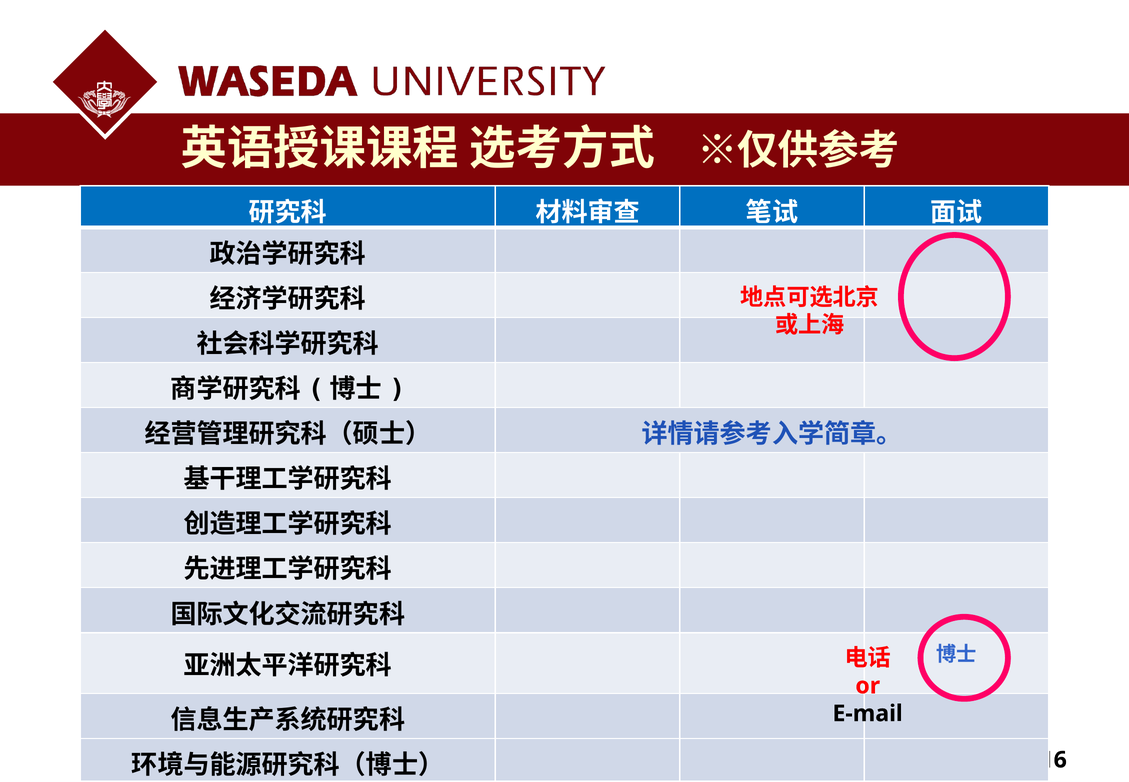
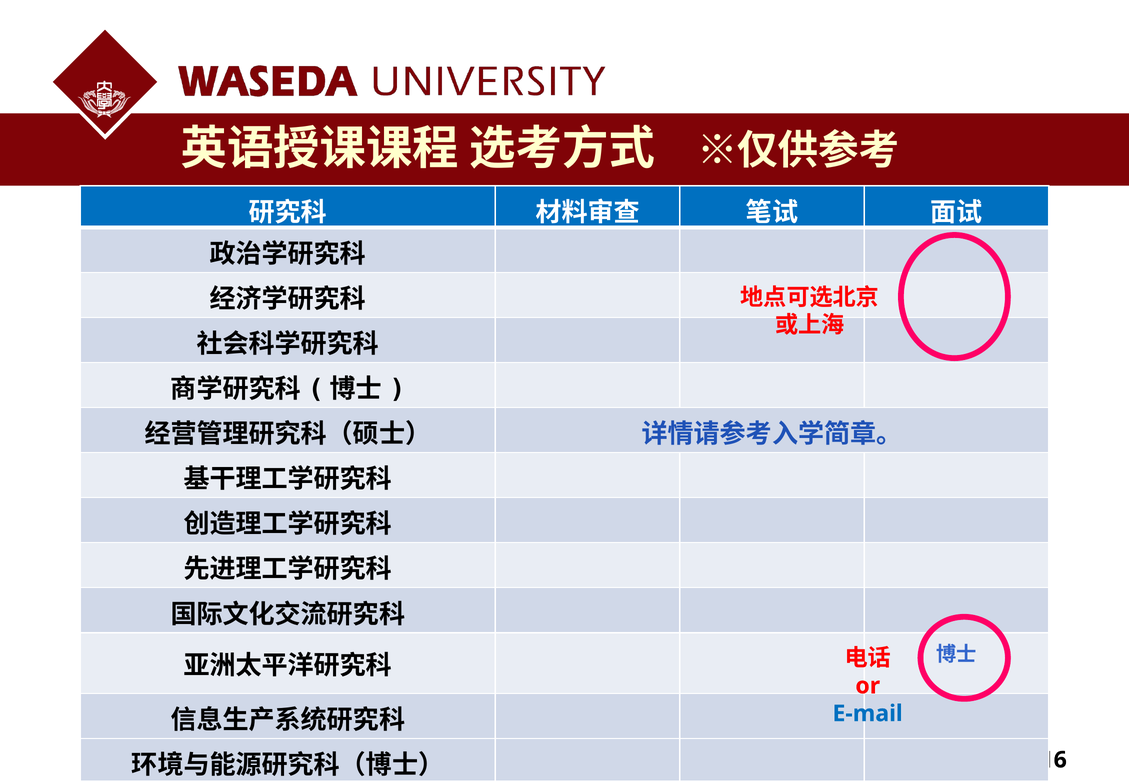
E-mail colour: black -> blue
